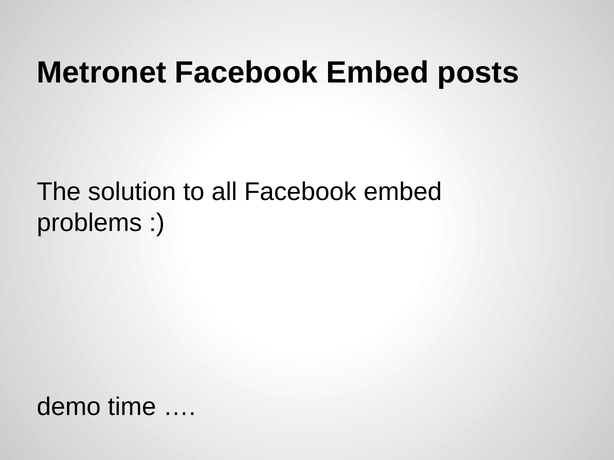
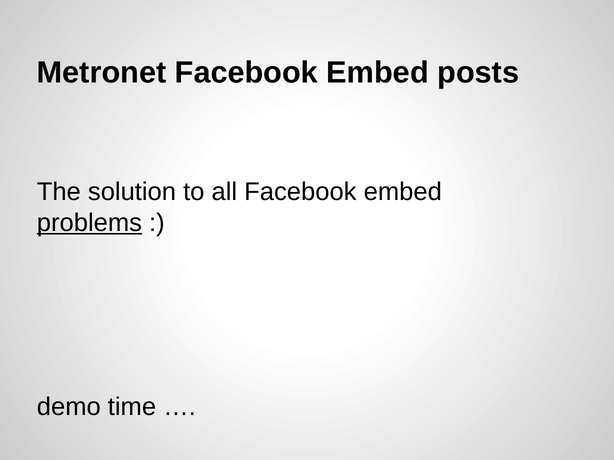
problems underline: none -> present
